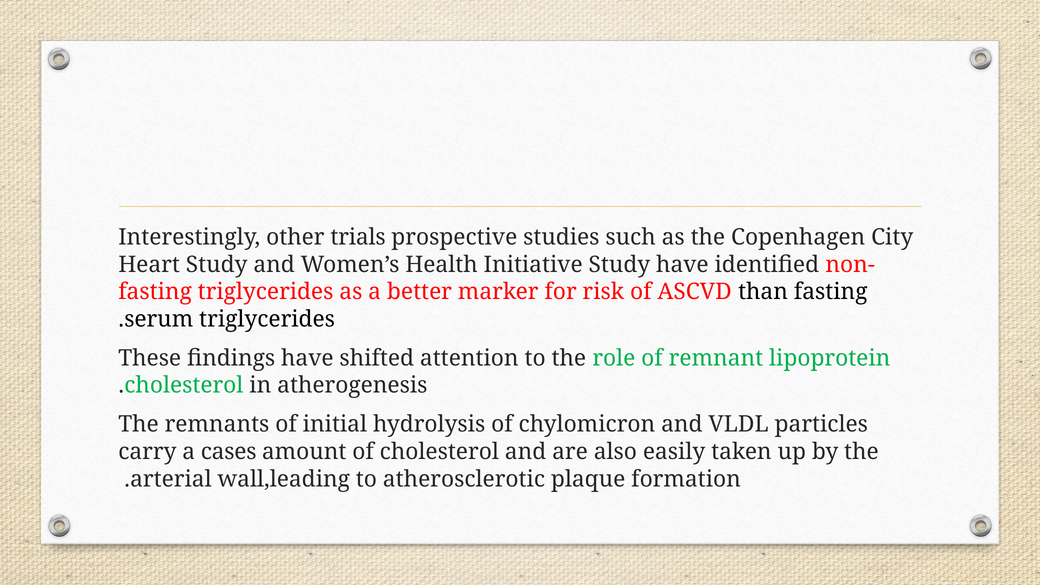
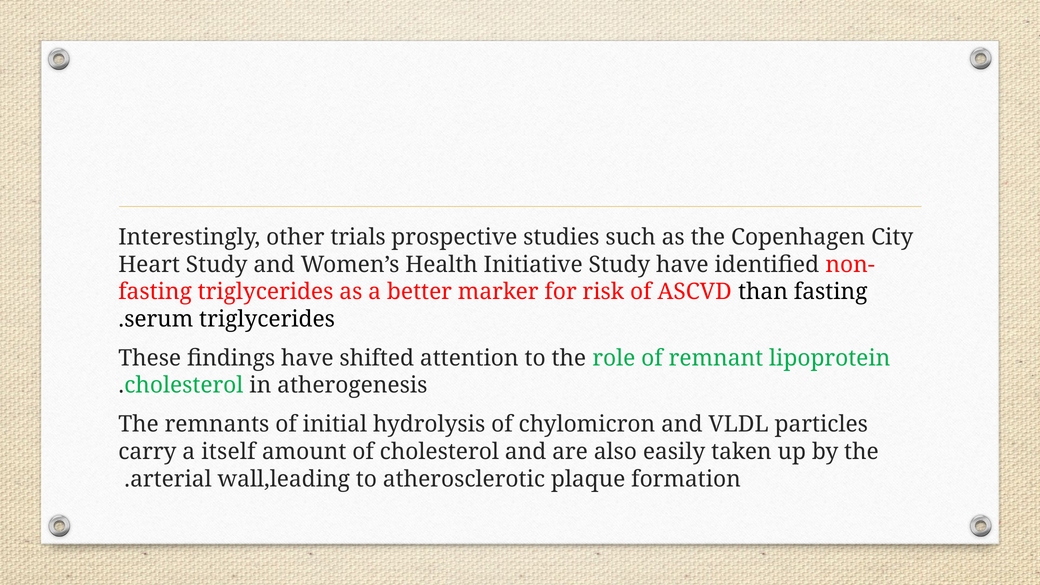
cases: cases -> itself
